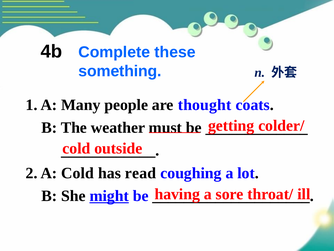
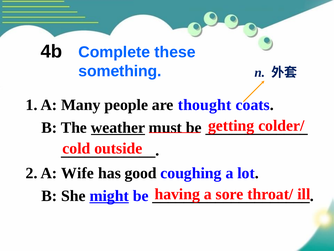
weather underline: none -> present
A Cold: Cold -> Wife
read: read -> good
